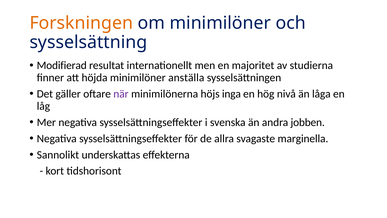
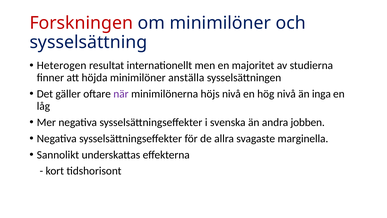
Forskningen colour: orange -> red
Modifierad: Modifierad -> Heterogen
höjs inga: inga -> nivå
låga: låga -> inga
